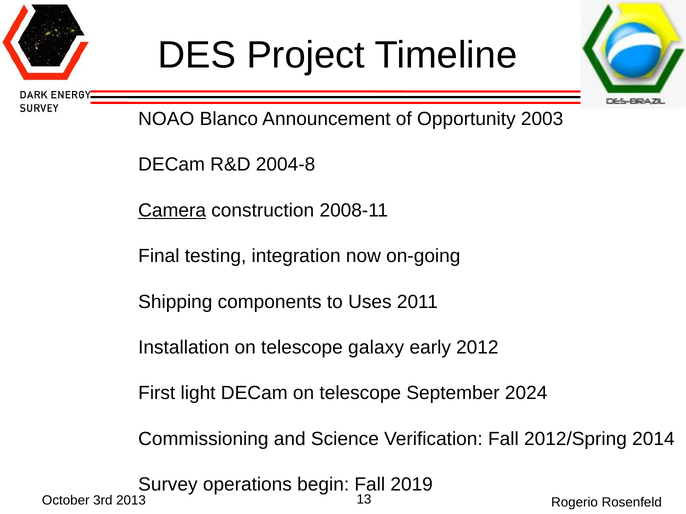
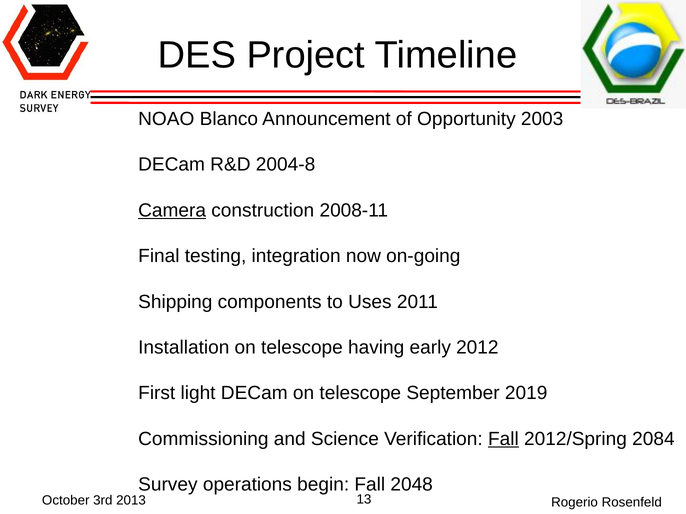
galaxy: galaxy -> having
2024: 2024 -> 2019
Fall at (503, 439) underline: none -> present
2014: 2014 -> 2084
2019: 2019 -> 2048
